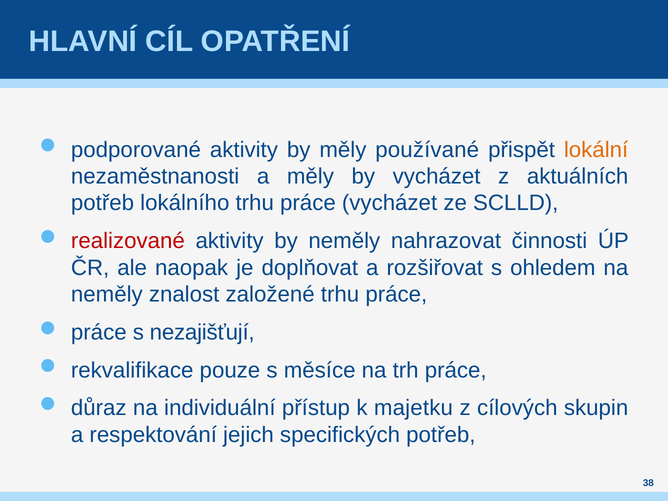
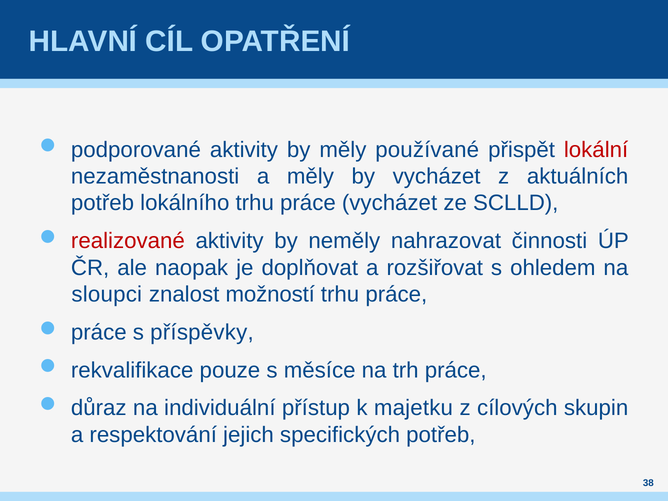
lokální colour: orange -> red
neměly at (107, 294): neměly -> sloupci
založené: založené -> možností
nezajišťují: nezajišťují -> příspěvky
